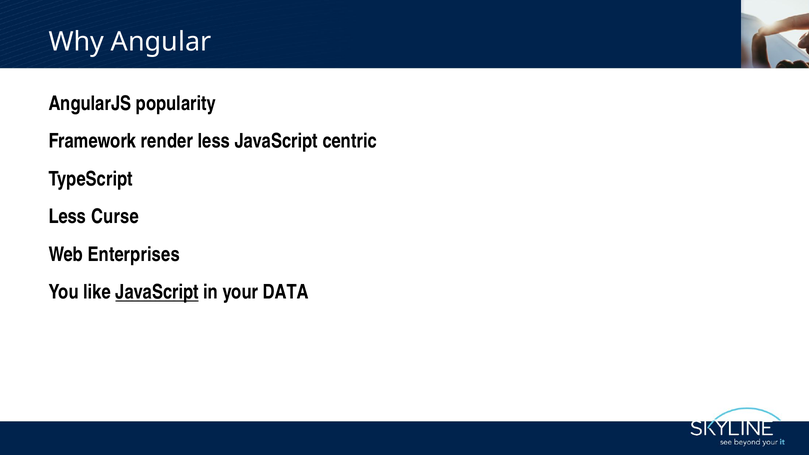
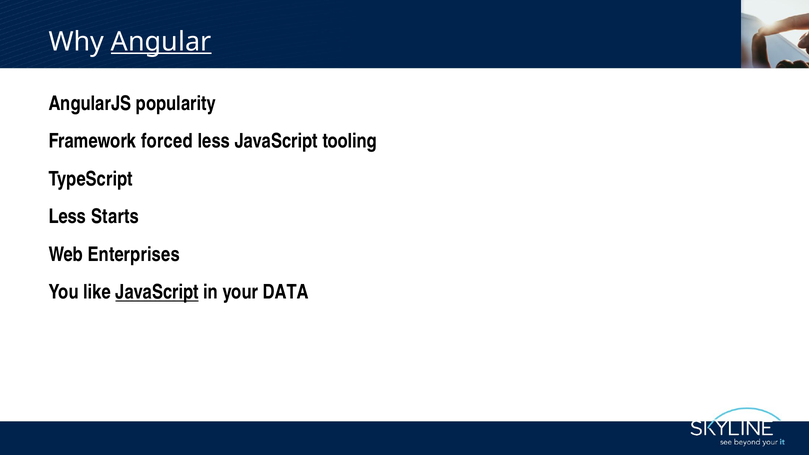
Angular underline: none -> present
render: render -> forced
centric: centric -> tooling
Curse: Curse -> Starts
